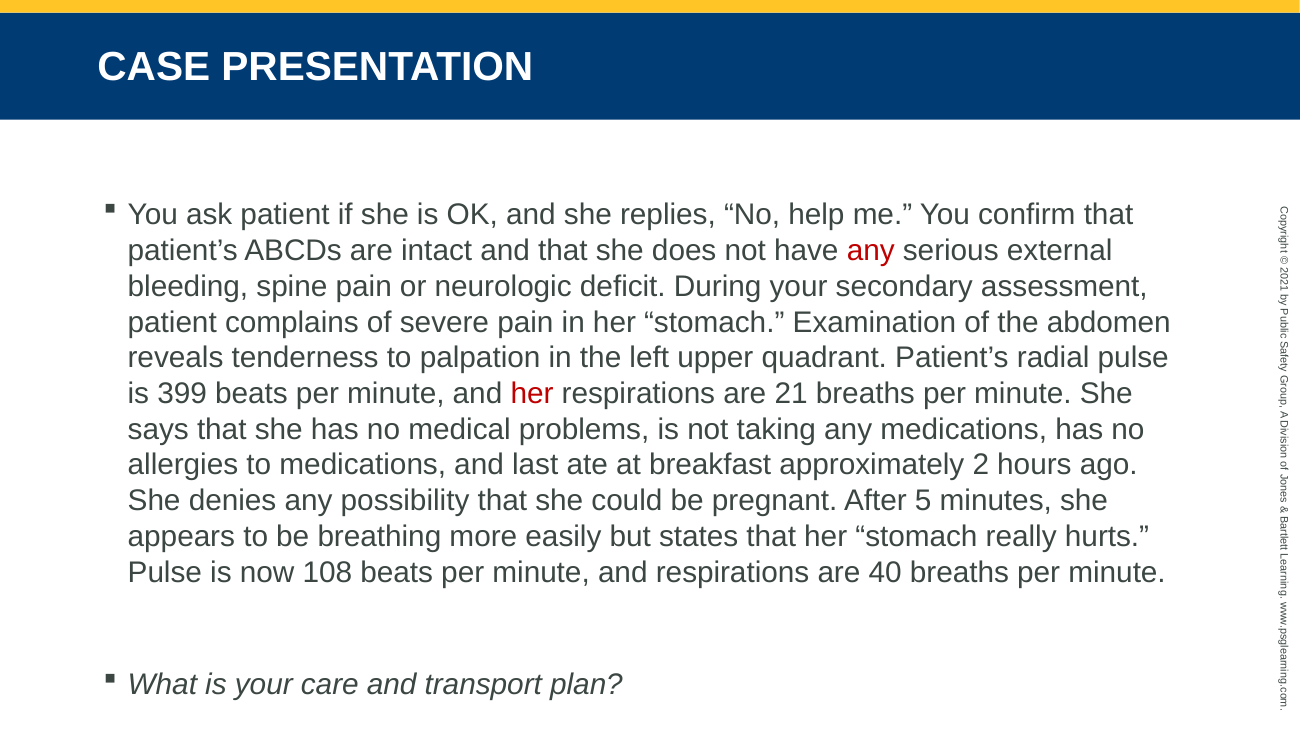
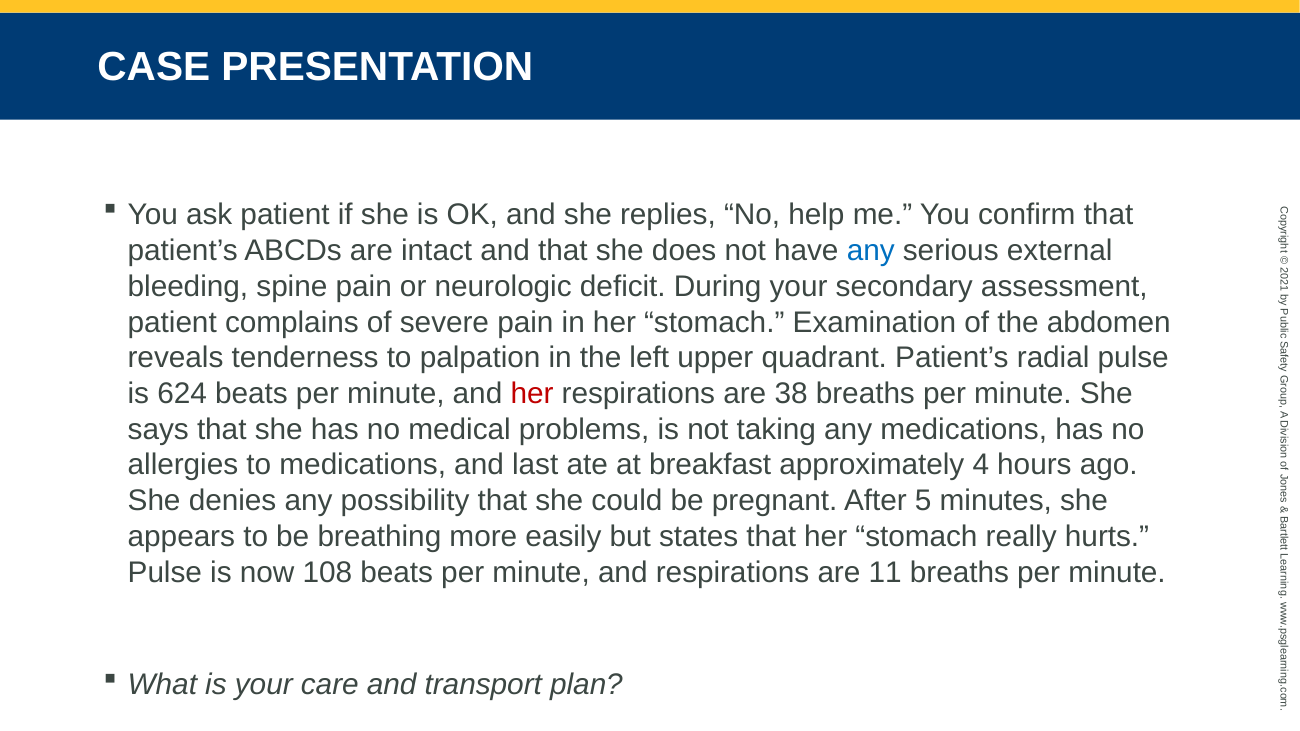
any at (871, 251) colour: red -> blue
399: 399 -> 624
21: 21 -> 38
approximately 2: 2 -> 4
40: 40 -> 11
